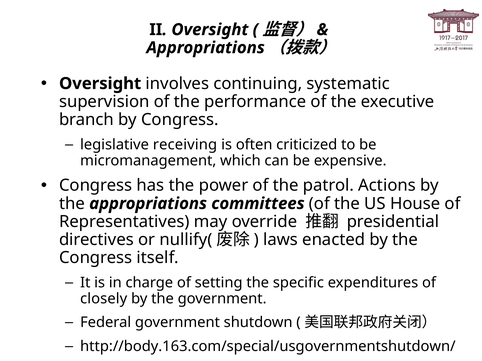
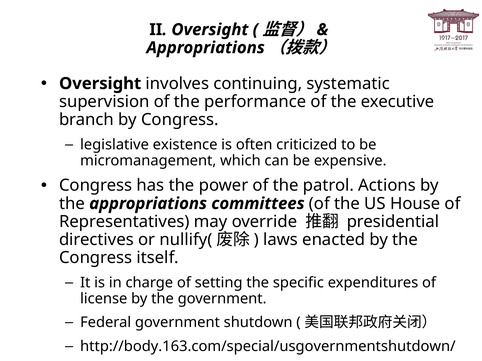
receiving: receiving -> existence
closely: closely -> license
